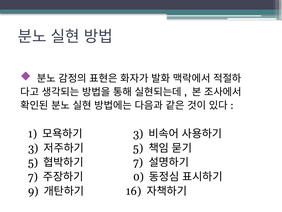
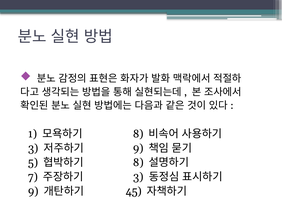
3 at (138, 134): 3 -> 8
5 at (138, 148): 5 -> 9
7 at (138, 162): 7 -> 8
0 at (138, 176): 0 -> 3
16: 16 -> 45
